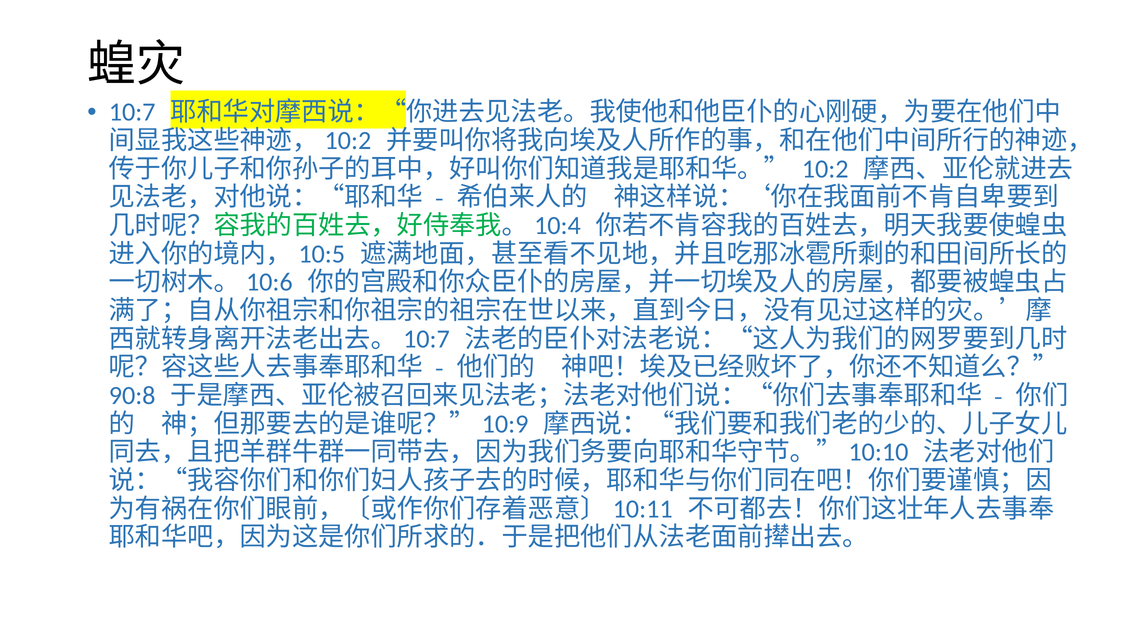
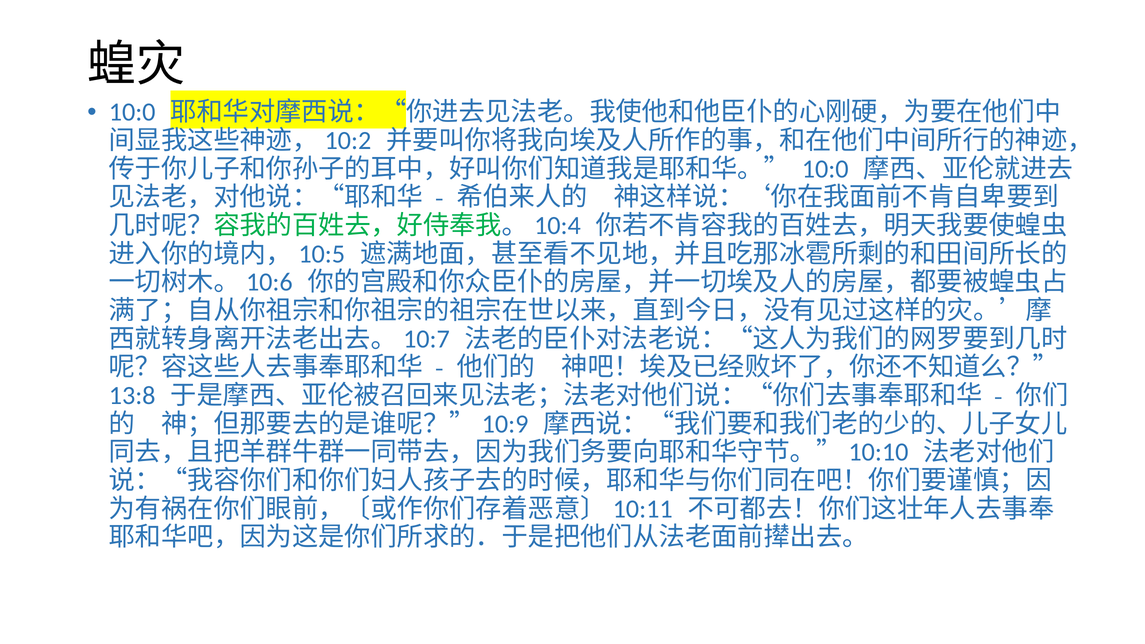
10:7 at (132, 112): 10:7 -> 10:0
10:2 at (825, 169): 10:2 -> 10:0
90:8: 90:8 -> 13:8
